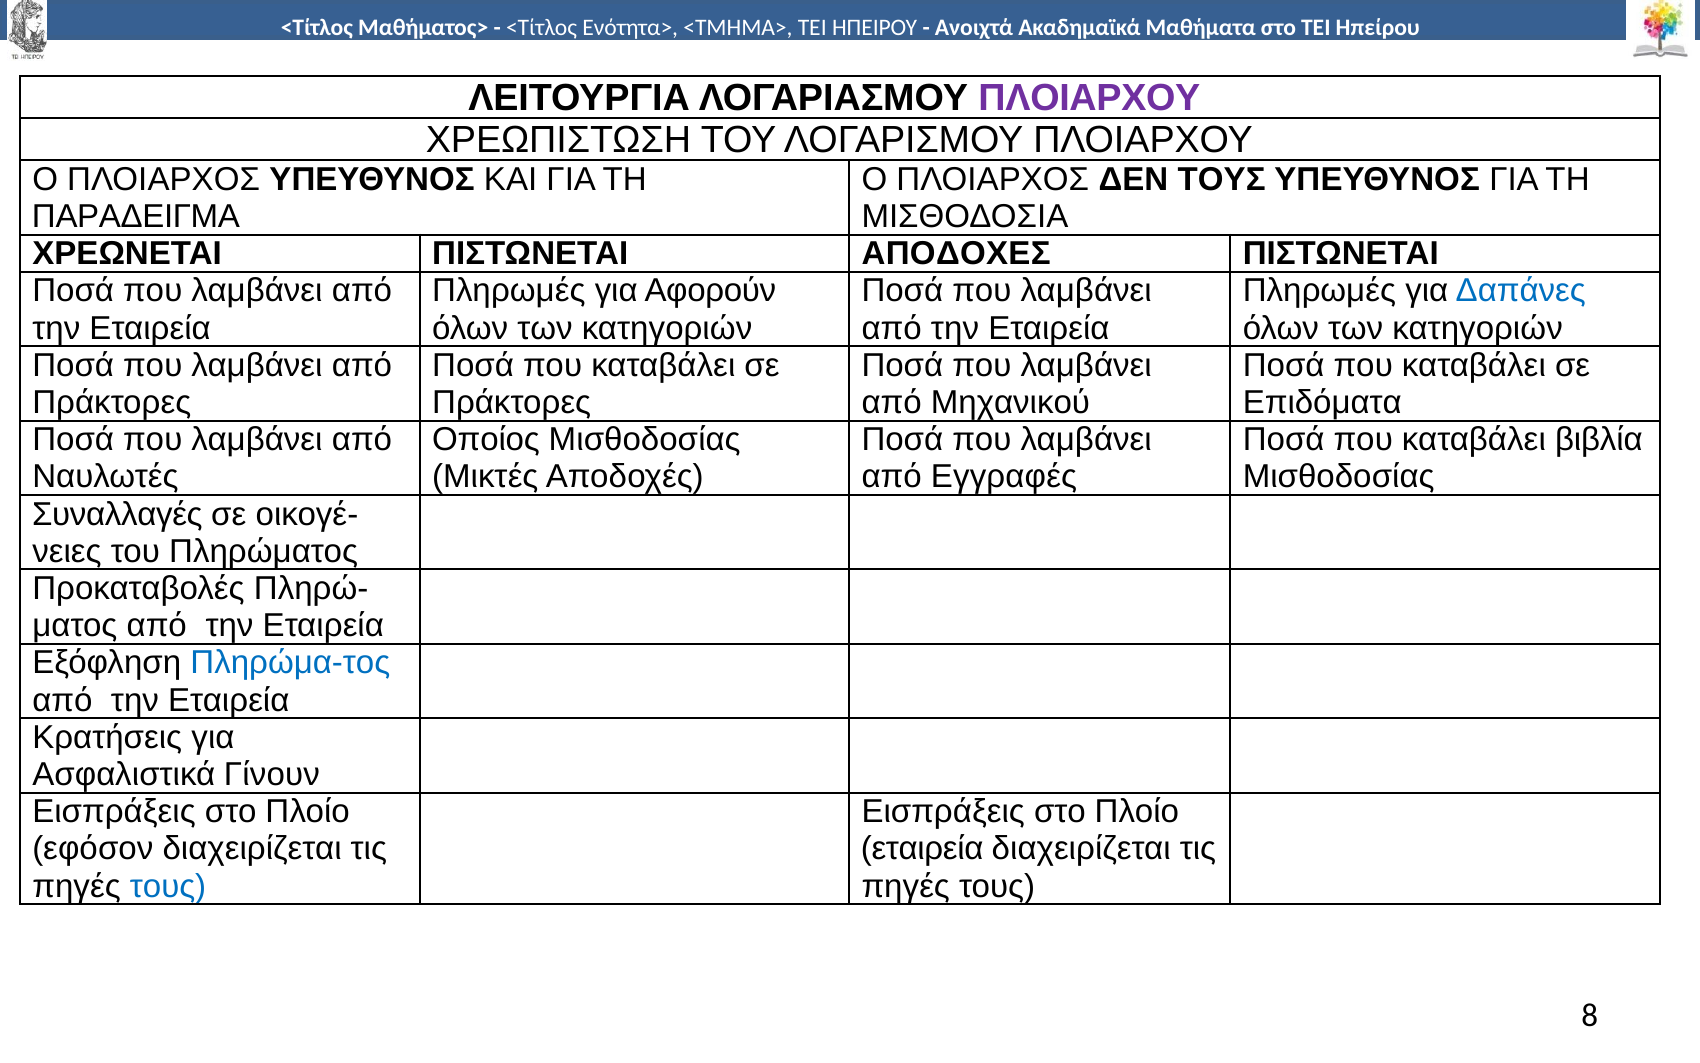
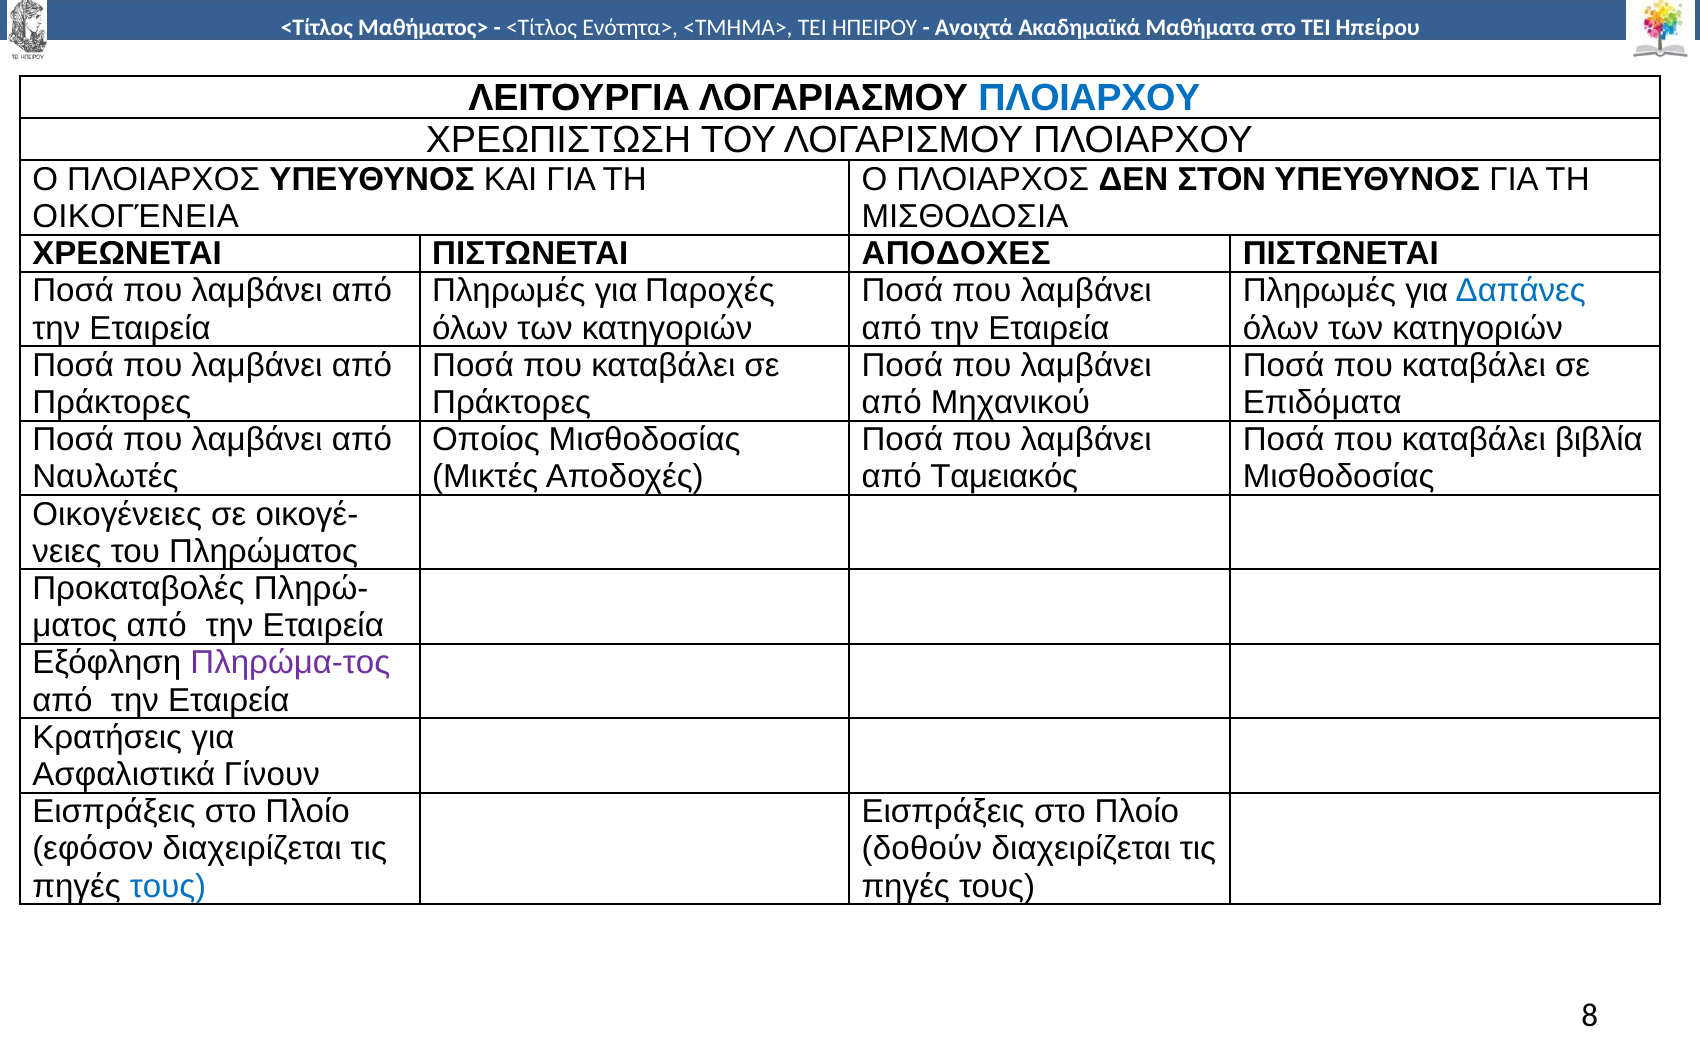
ΠΛΟΙΑΡΧΟΥ at (1089, 98) colour: purple -> blue
ΔΕΝ ΤΟΥΣ: ΤΟΥΣ -> ΣΤΟΝ
ΠΑΡΑΔΕΙΓΜΑ: ΠΑΡΑΔΕΙΓΜΑ -> ΟΙΚΟΓΈΝΕΙΑ
Αφορούν: Αφορούν -> Παροχές
Εγγραφές: Εγγραφές -> Ταμειακός
Συναλλαγές: Συναλλαγές -> Οικογένειες
Πληρώμα-τος colour: blue -> purple
εταιρεία at (922, 849): εταιρεία -> δοθούν
